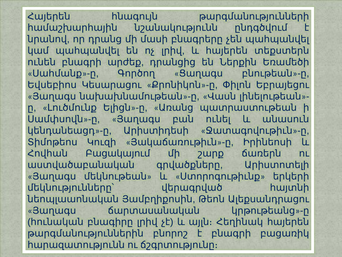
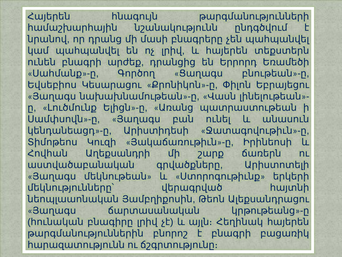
Ներքին: Ներքին -> Երրորդ
Բացակայում: Բացակայում -> Աղեքսանդրի
